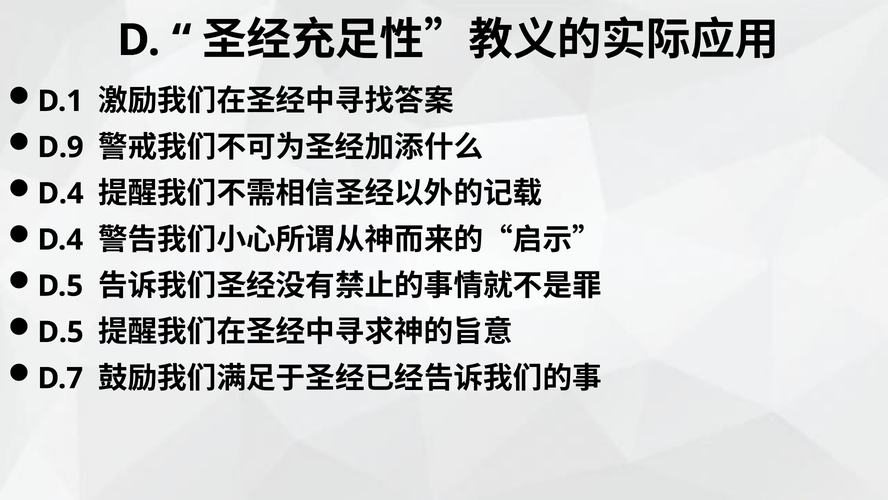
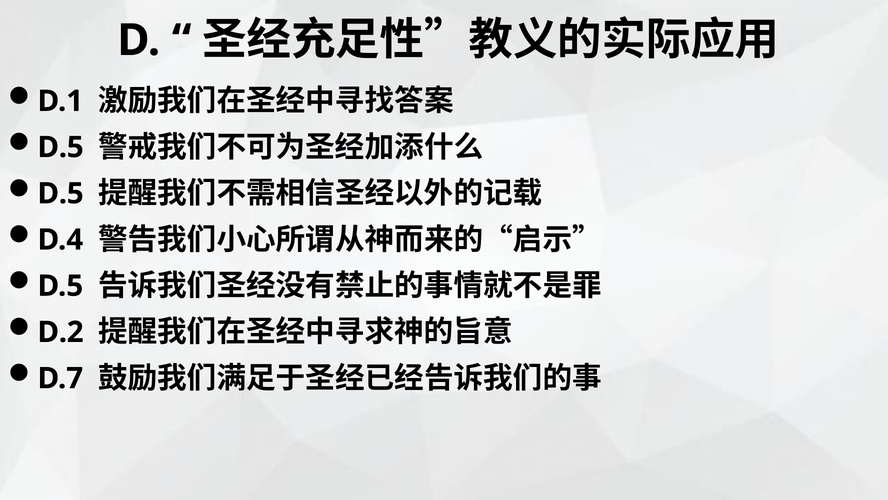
D.9 at (61, 147): D.9 -> D.5
D.4 at (61, 193): D.4 -> D.5
D.5 at (61, 332): D.5 -> D.2
